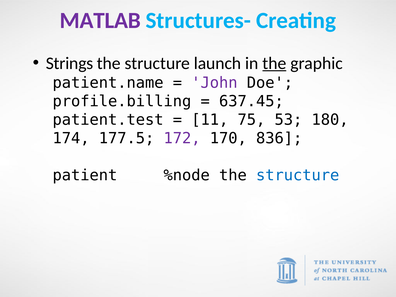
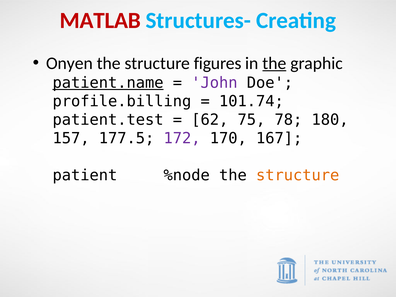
MATLAB colour: purple -> red
Strings: Strings -> Onyen
launch: launch -> figures
patient.name underline: none -> present
637.45: 637.45 -> 101.74
11: 11 -> 62
53: 53 -> 78
174: 174 -> 157
836: 836 -> 167
structure at (298, 175) colour: blue -> orange
